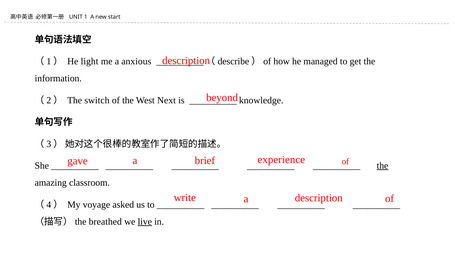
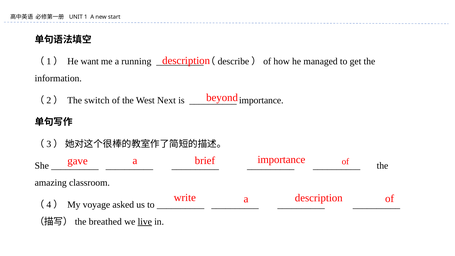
light: light -> want
anxious: anxious -> running
knowledge at (261, 100): knowledge -> importance
experience at (281, 160): experience -> importance
the at (382, 166) underline: present -> none
